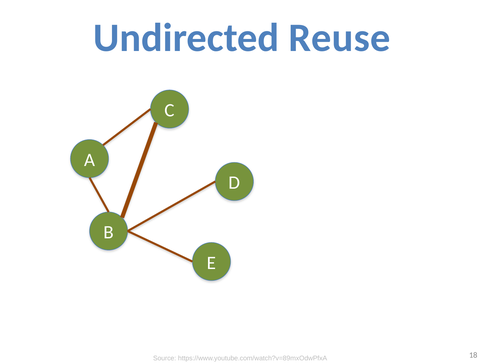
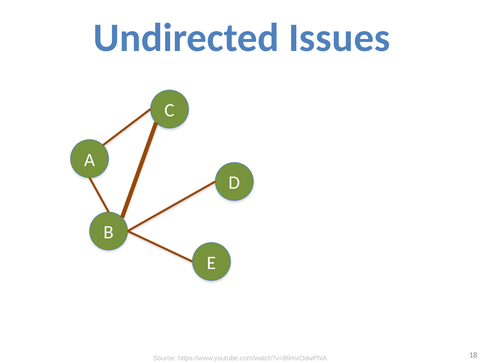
Reuse: Reuse -> Issues
